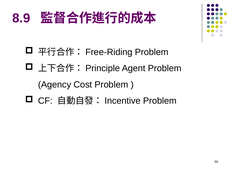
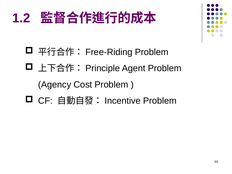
8.9: 8.9 -> 1.2
